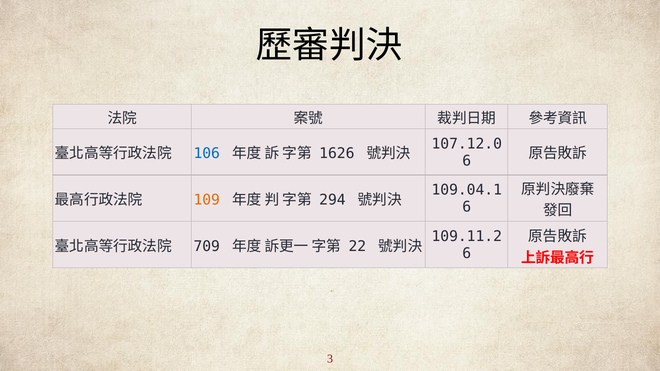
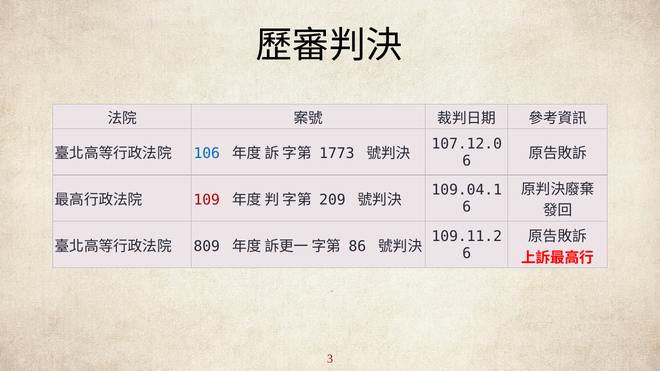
1626: 1626 -> 1773
109 colour: orange -> red
294: 294 -> 209
709: 709 -> 809
22: 22 -> 86
